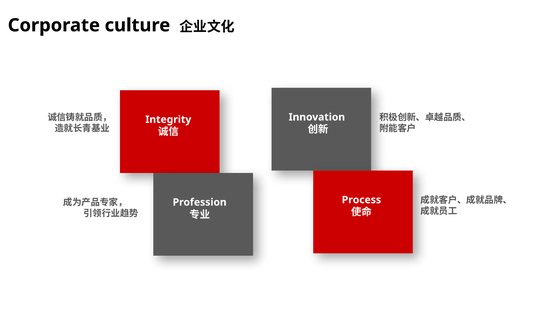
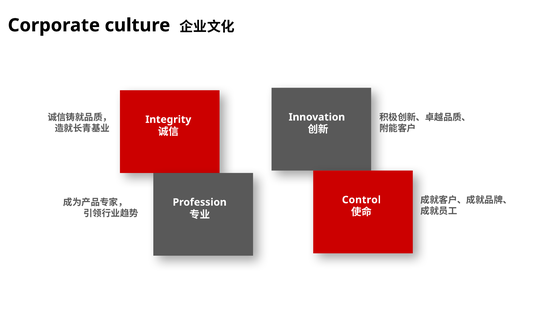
Process: Process -> Control
